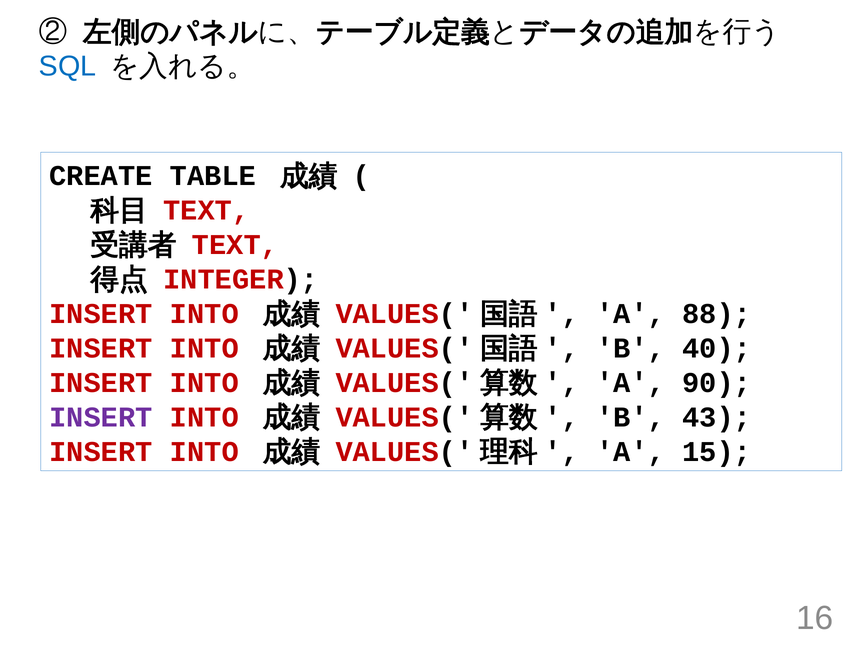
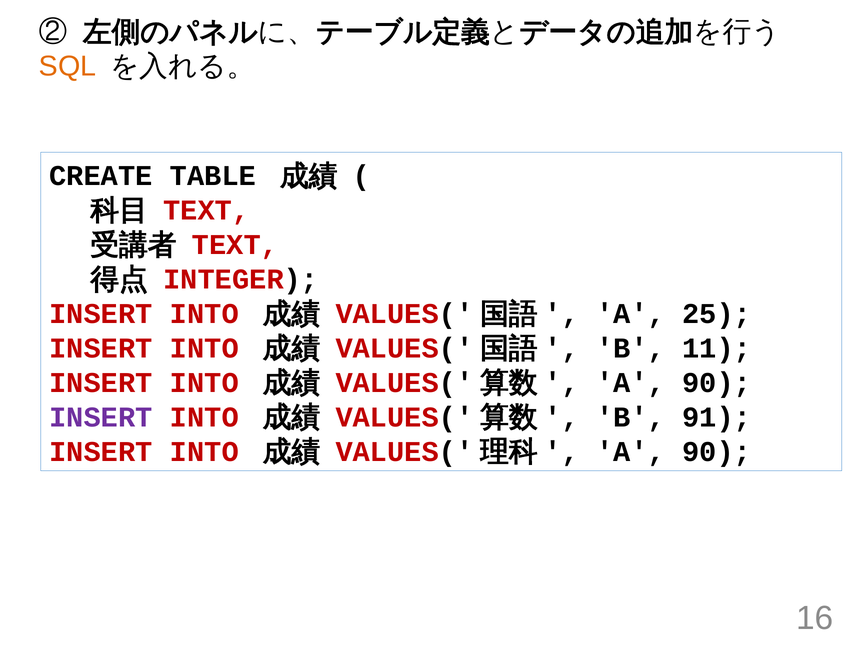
SQL colour: blue -> orange
88: 88 -> 25
40: 40 -> 11
43: 43 -> 91
15 at (717, 451): 15 -> 90
